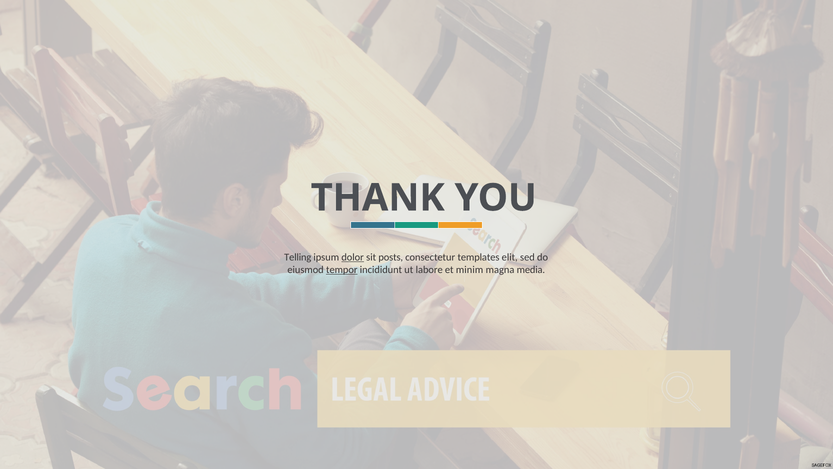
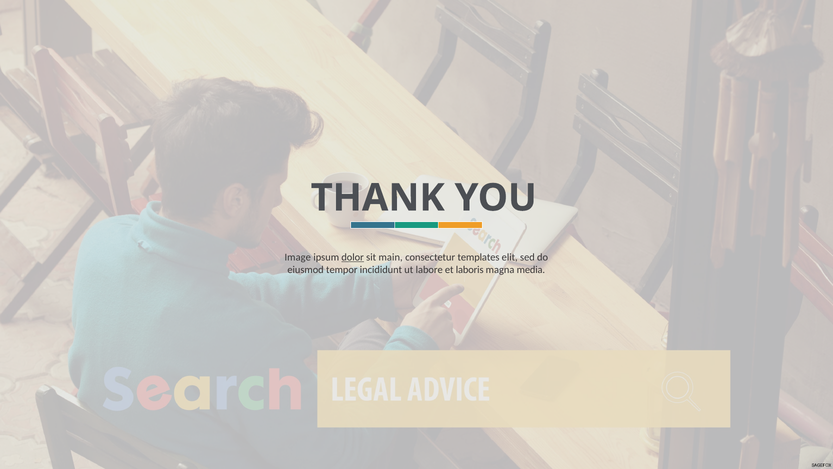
Telling: Telling -> Image
posts: posts -> main
tempor underline: present -> none
minim: minim -> laboris
